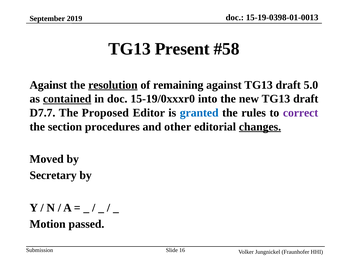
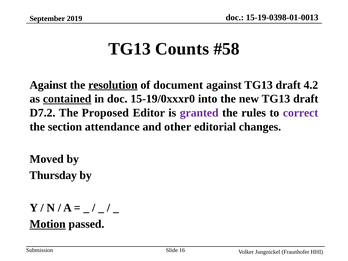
Present: Present -> Counts
remaining: remaining -> document
5.0: 5.0 -> 4.2
D7.7: D7.7 -> D7.2
granted colour: blue -> purple
procedures: procedures -> attendance
changes underline: present -> none
Secretary: Secretary -> Thursday
Motion underline: none -> present
